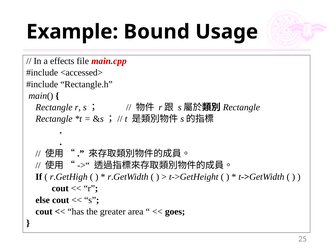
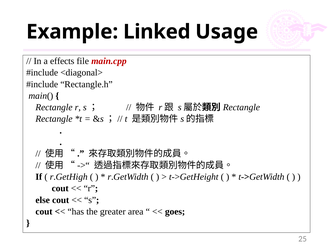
Bound: Bound -> Linked
<accessed>: <accessed> -> <diagonal>
